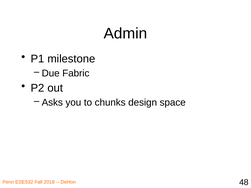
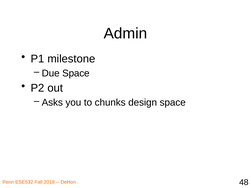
Due Fabric: Fabric -> Space
